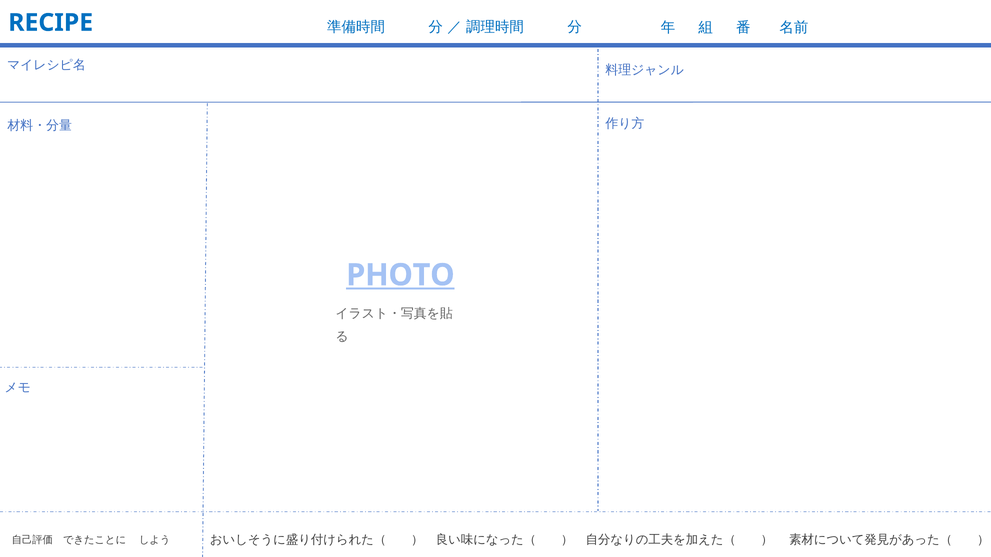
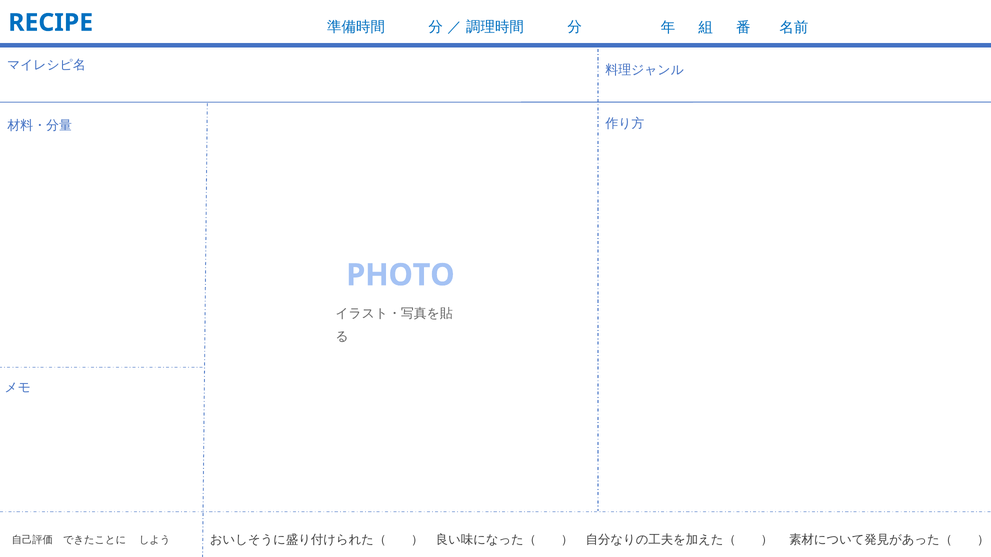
PHOTO underline: present -> none
